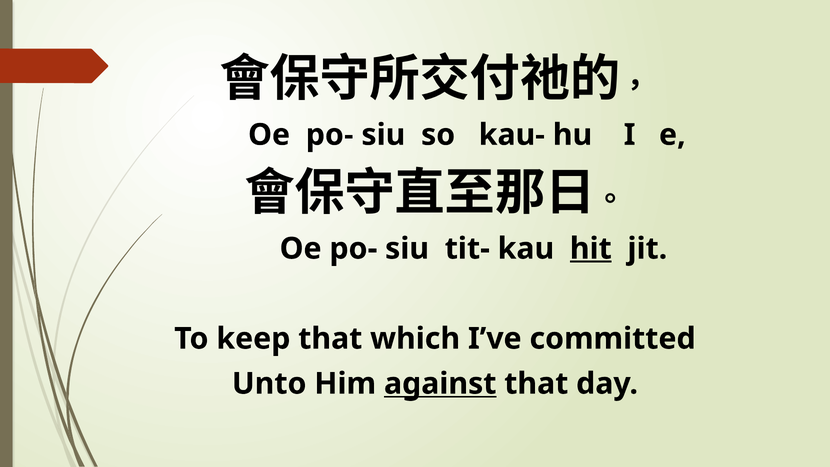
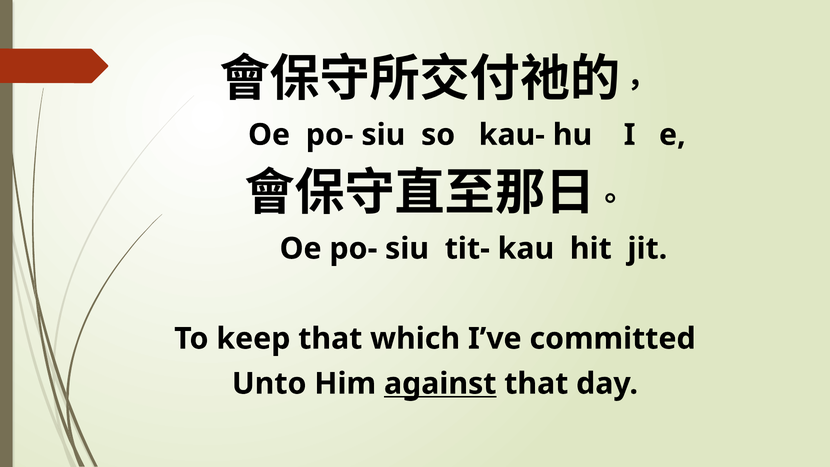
hit underline: present -> none
